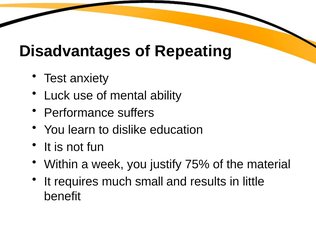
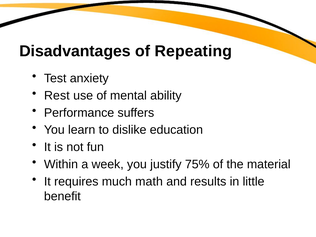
Luck: Luck -> Rest
small: small -> math
